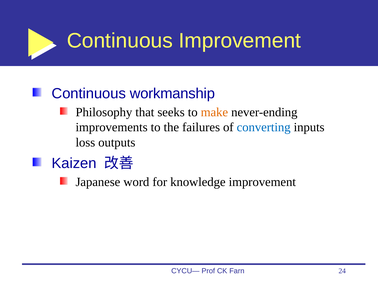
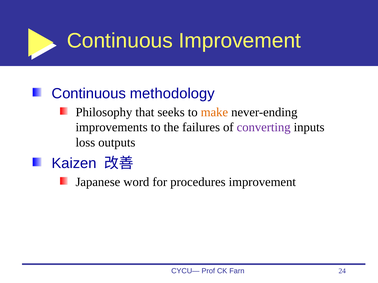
workmanship: workmanship -> methodology
converting colour: blue -> purple
knowledge: knowledge -> procedures
